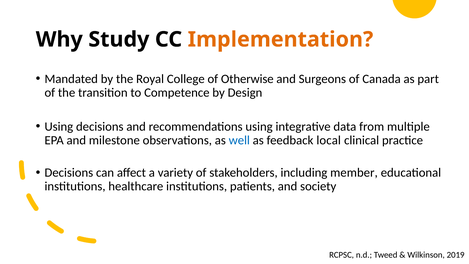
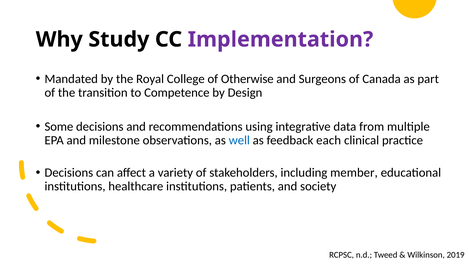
Implementation colour: orange -> purple
Using at (59, 126): Using -> Some
local: local -> each
